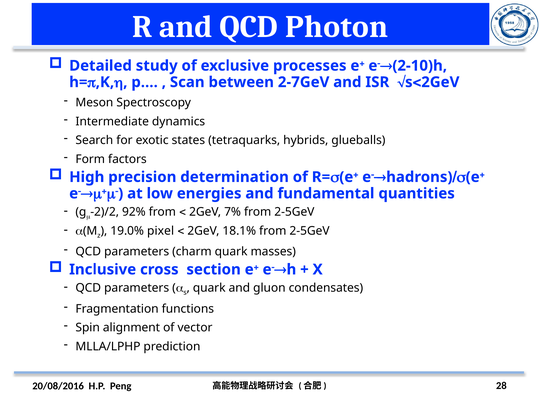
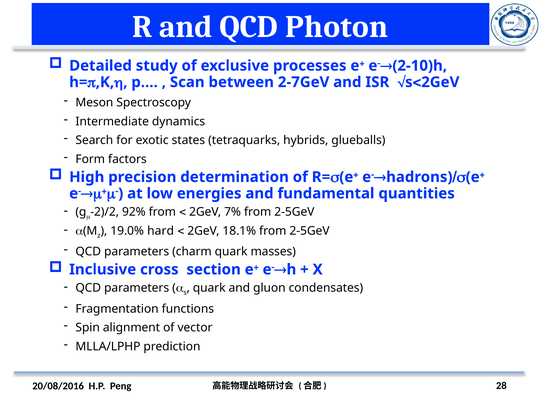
pixel: pixel -> hard
